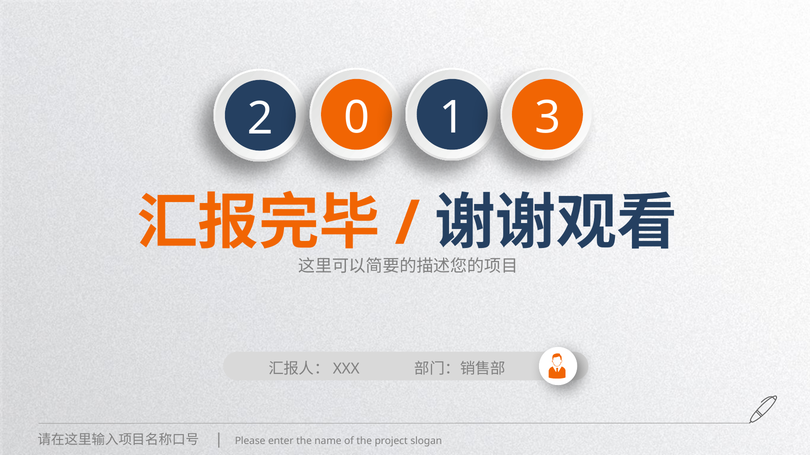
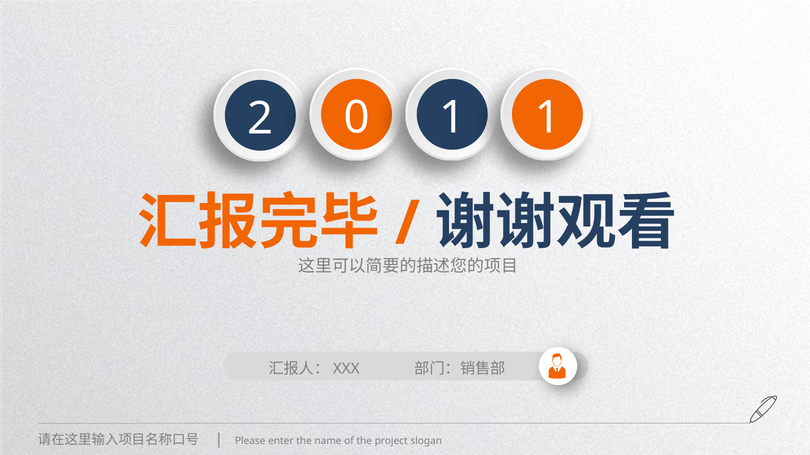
3 at (548, 118): 3 -> 1
